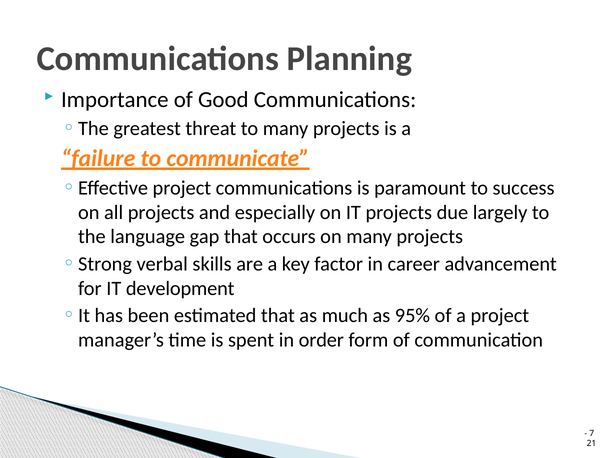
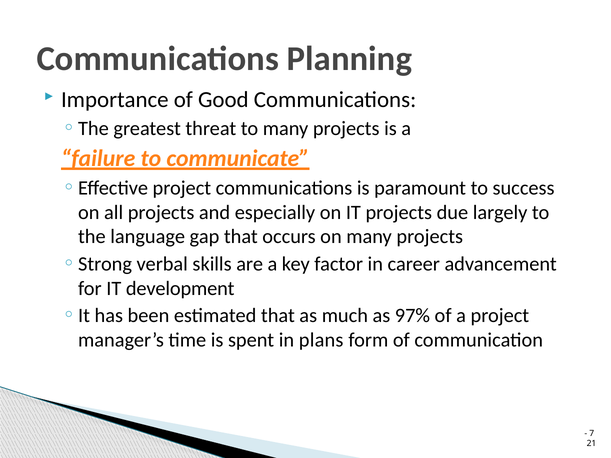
95%: 95% -> 97%
order: order -> plans
